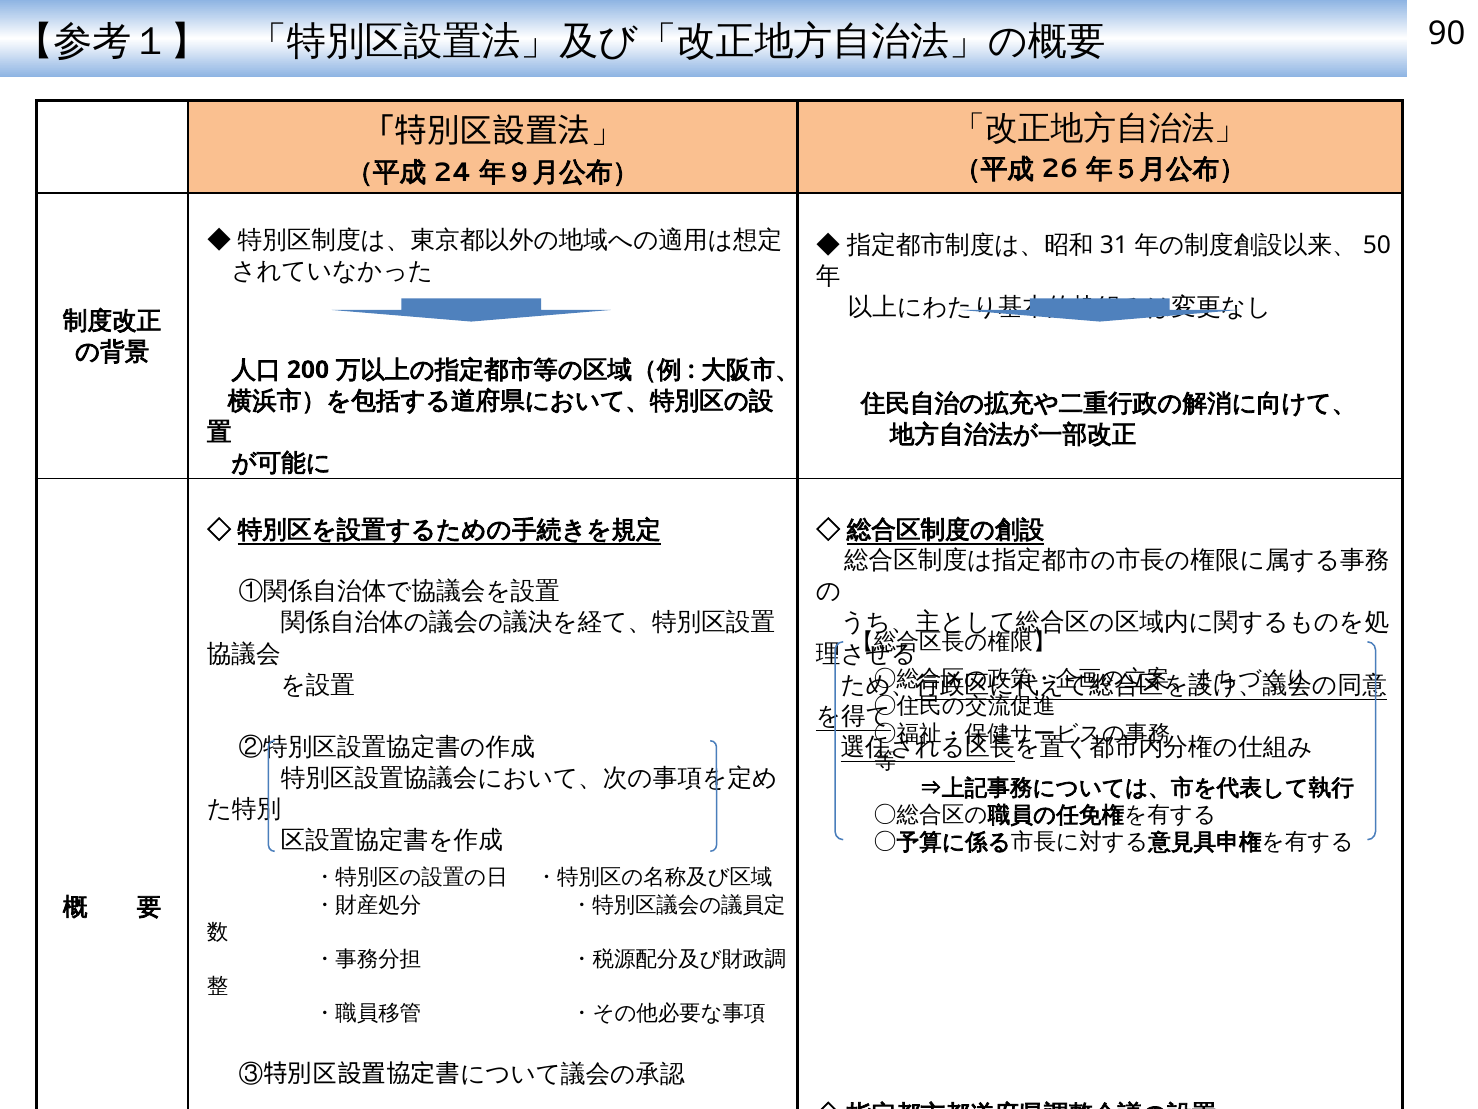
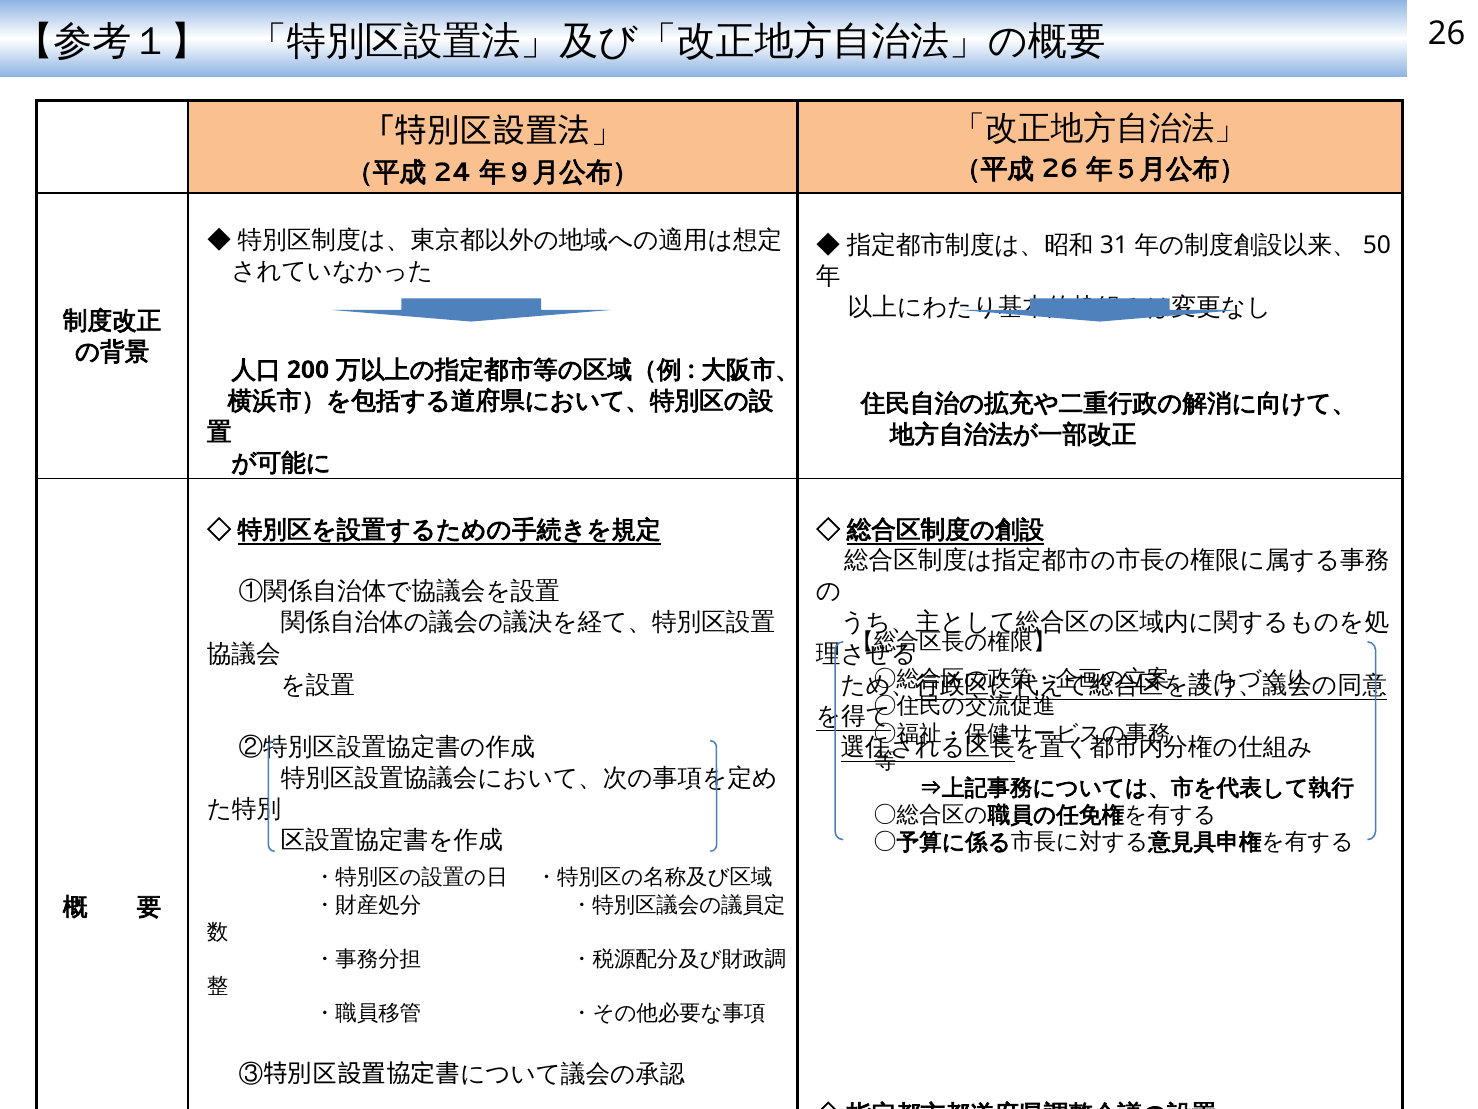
90: 90 -> 26
